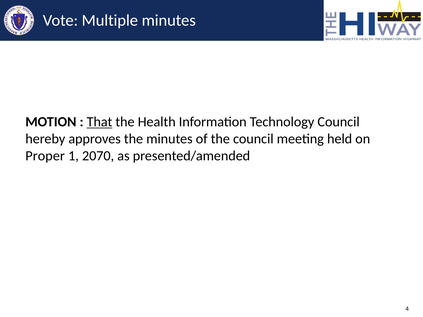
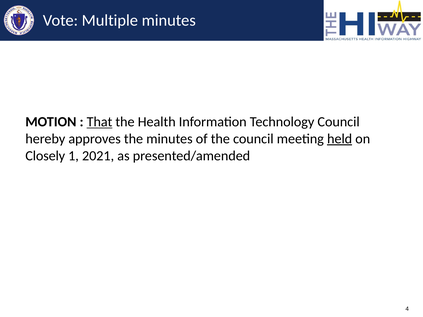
held underline: none -> present
Proper: Proper -> Closely
2070: 2070 -> 2021
